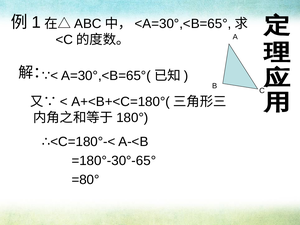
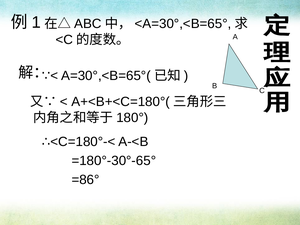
=80°: =80° -> =86°
